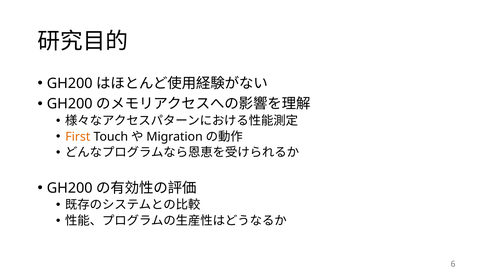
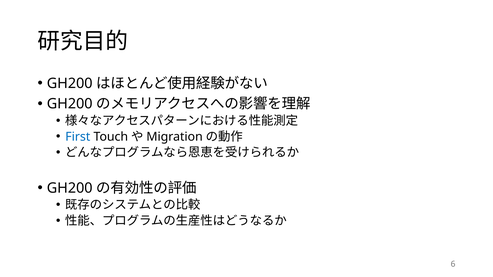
First colour: orange -> blue
